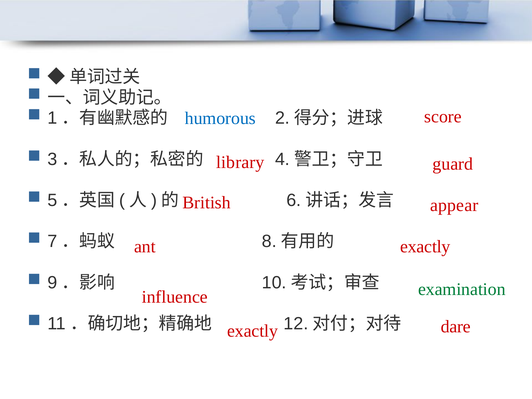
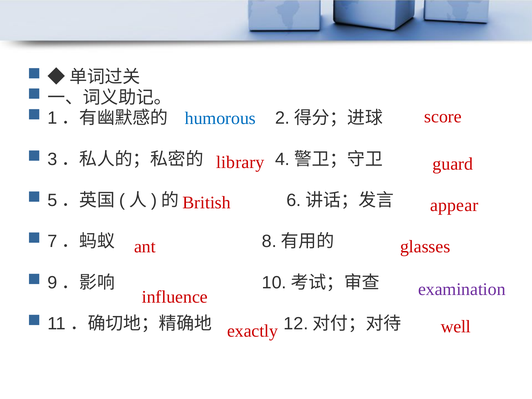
ant exactly: exactly -> glasses
examination colour: green -> purple
dare: dare -> well
